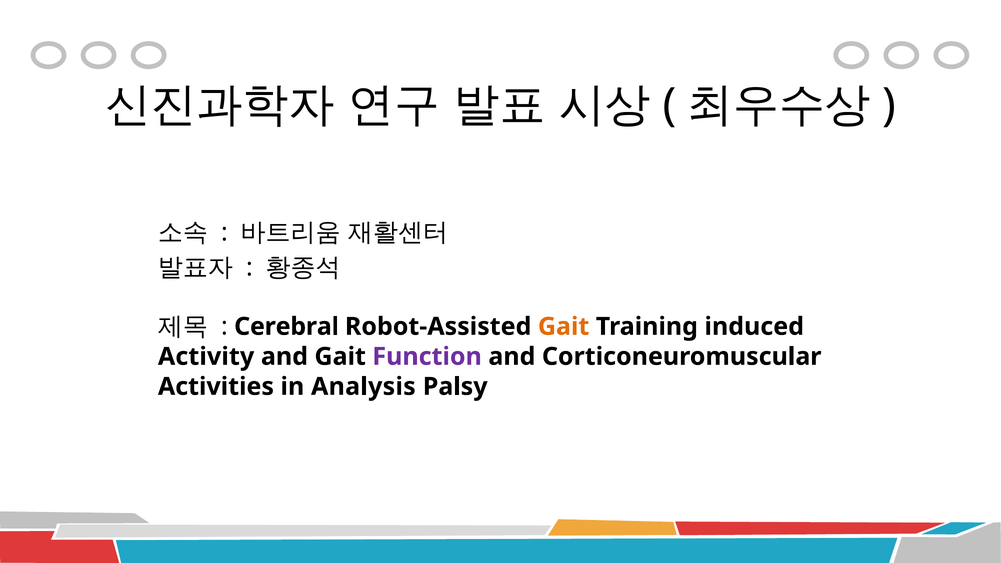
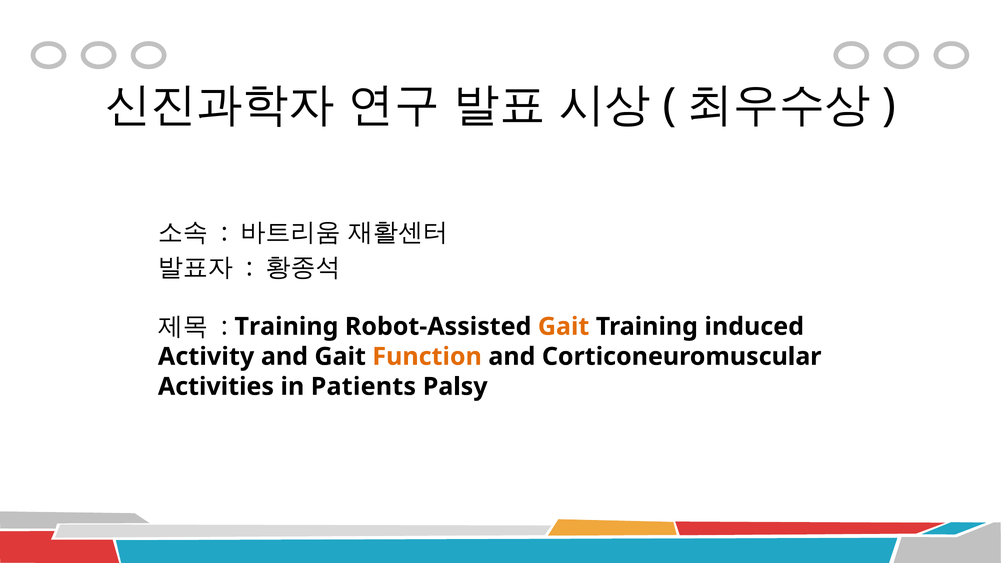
Cerebral at (287, 327): Cerebral -> Training
Function colour: purple -> orange
Analysis: Analysis -> Patients
